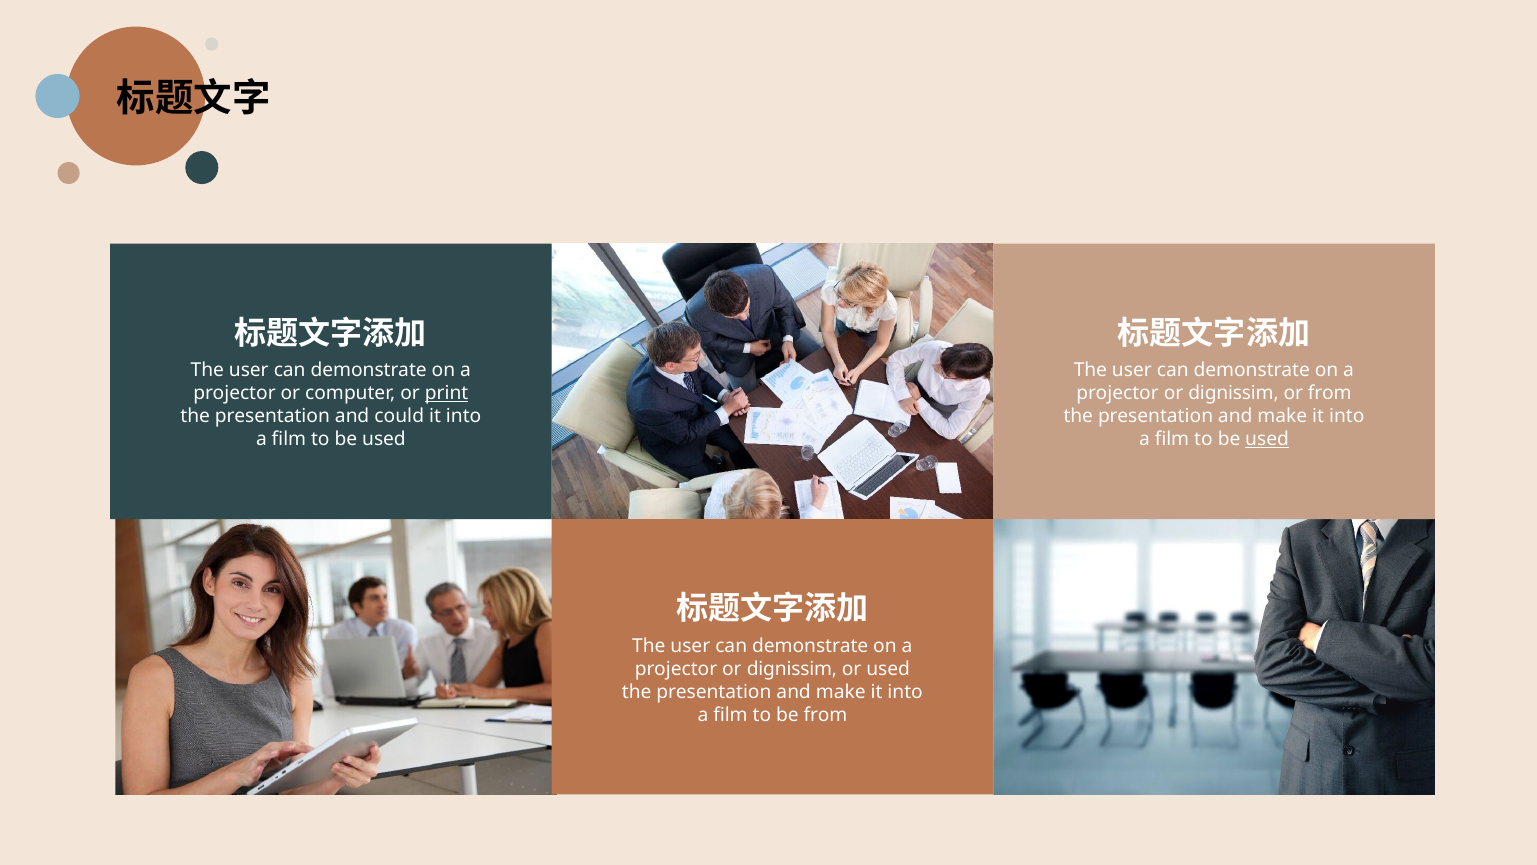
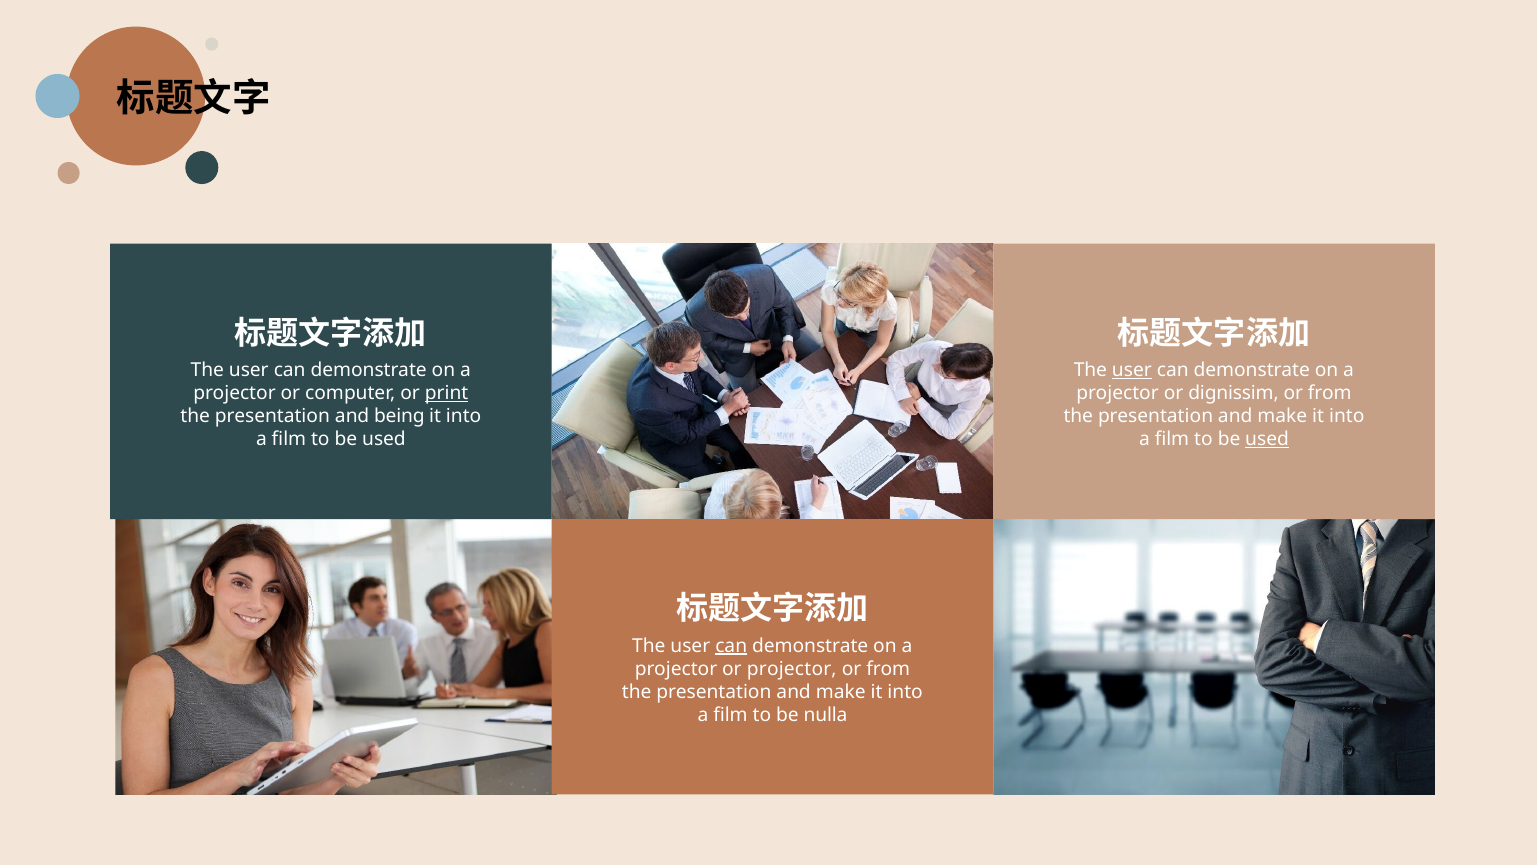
user at (1132, 370) underline: none -> present
could: could -> being
can at (731, 645) underline: none -> present
dignissim at (792, 669): dignissim -> projector
used at (888, 669): used -> from
be from: from -> nulla
